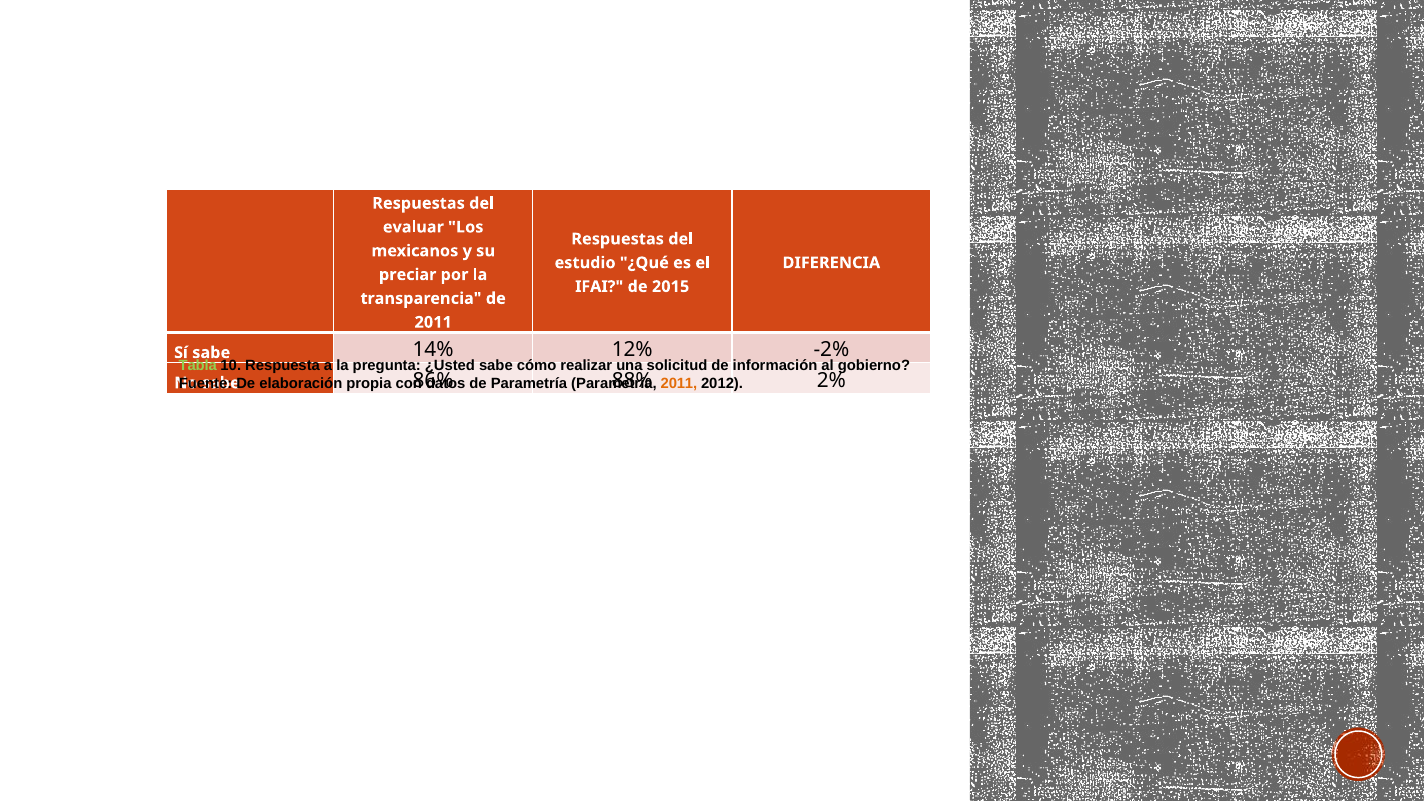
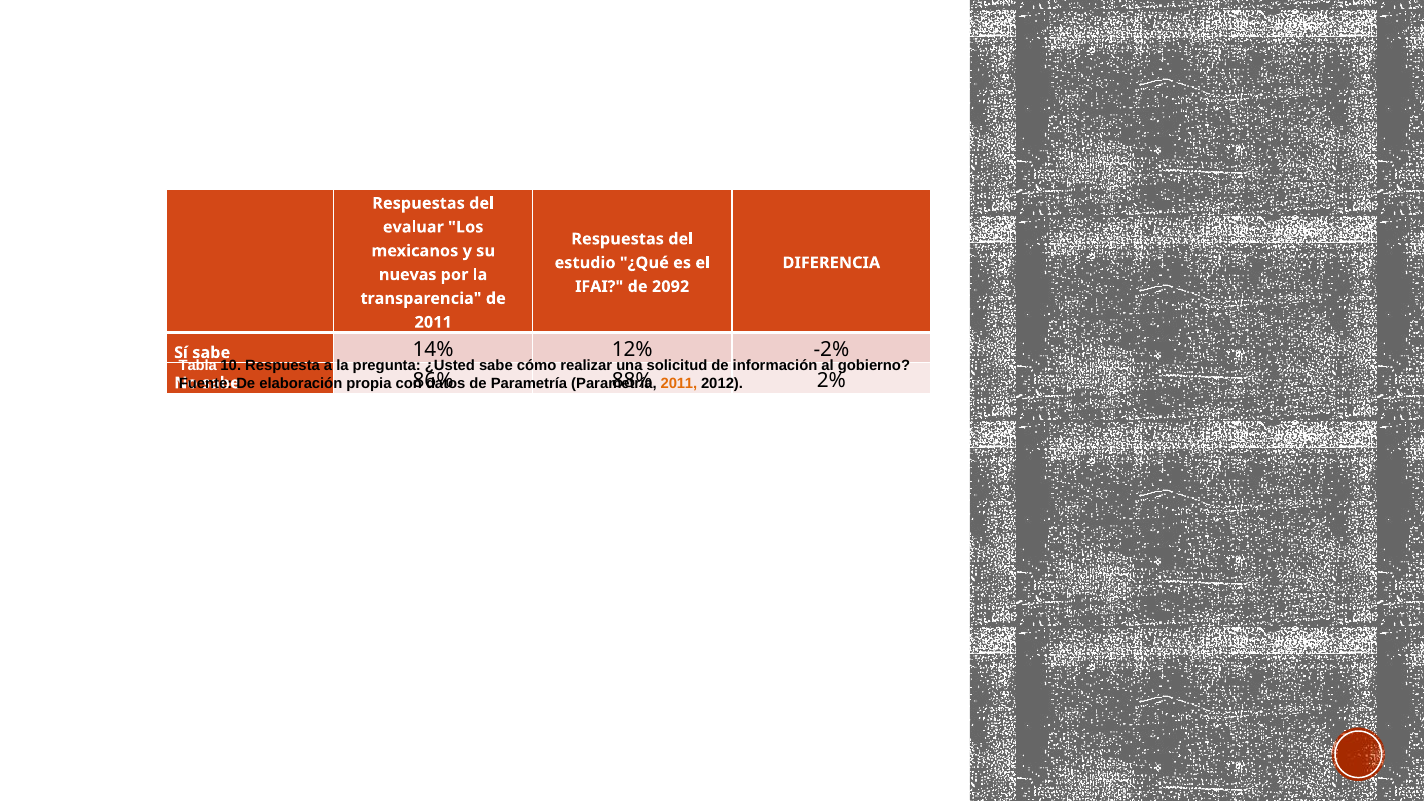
preciar: preciar -> nuevas
2015: 2015 -> 2092
Tabla colour: light green -> white
